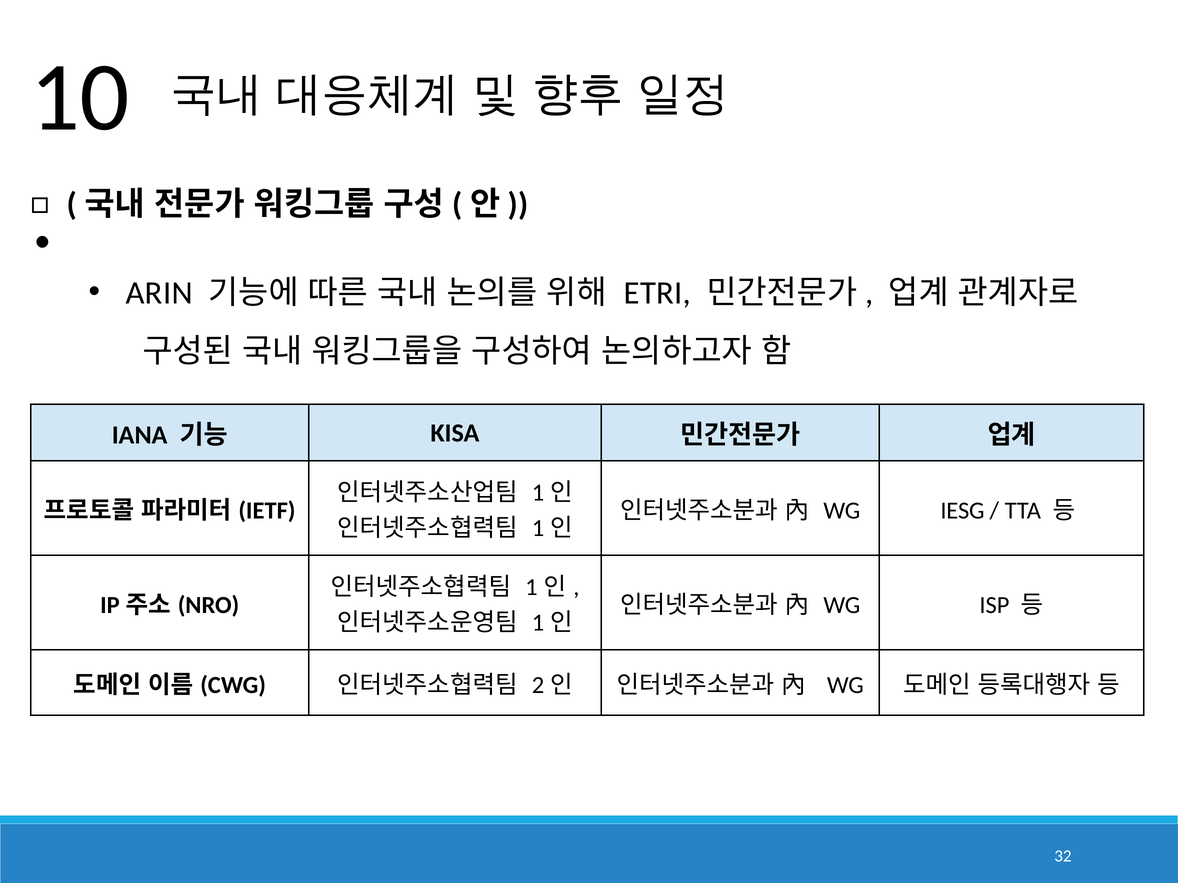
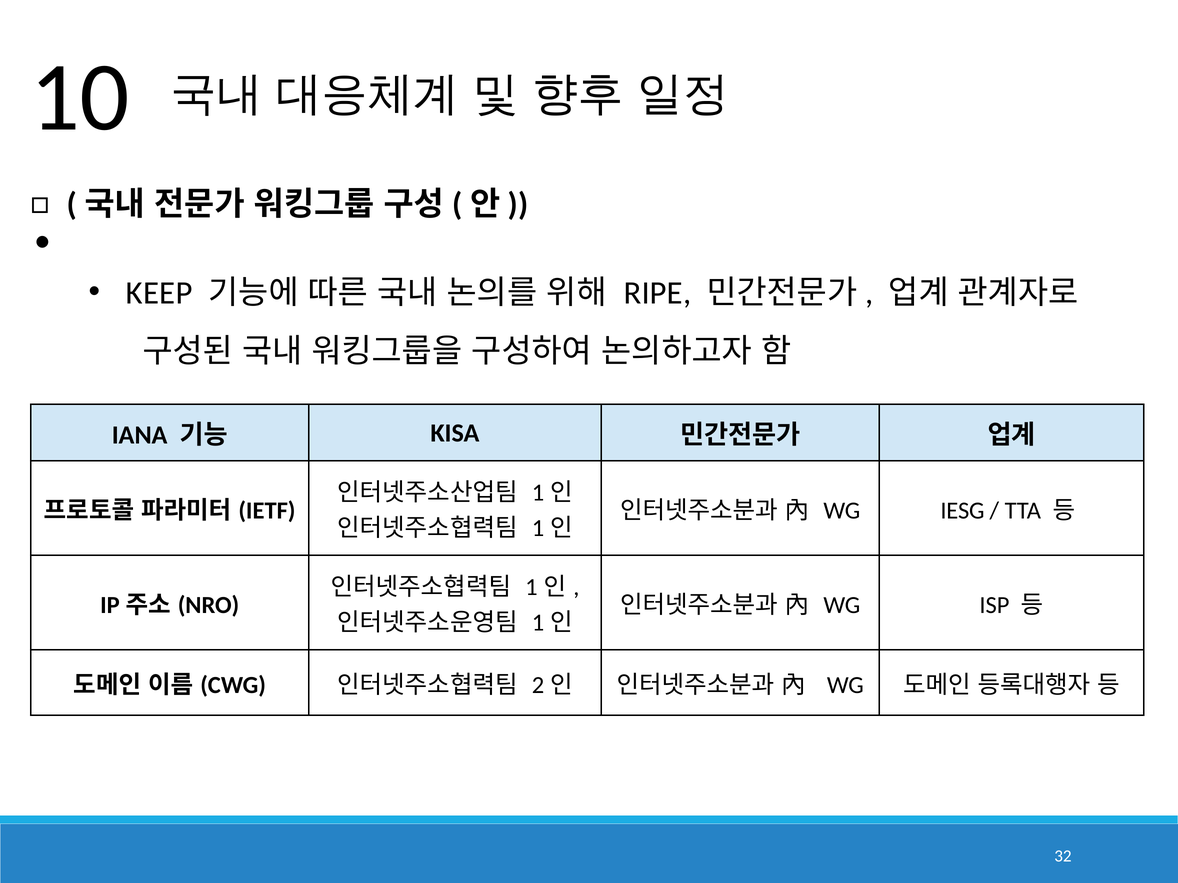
ARIN: ARIN -> KEEP
ETRI: ETRI -> RIPE
